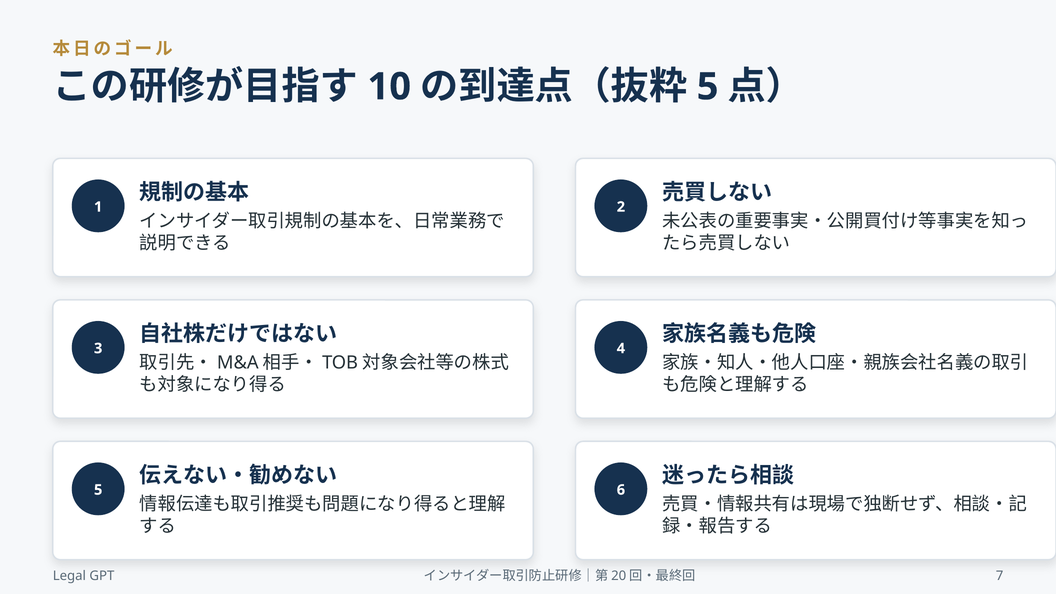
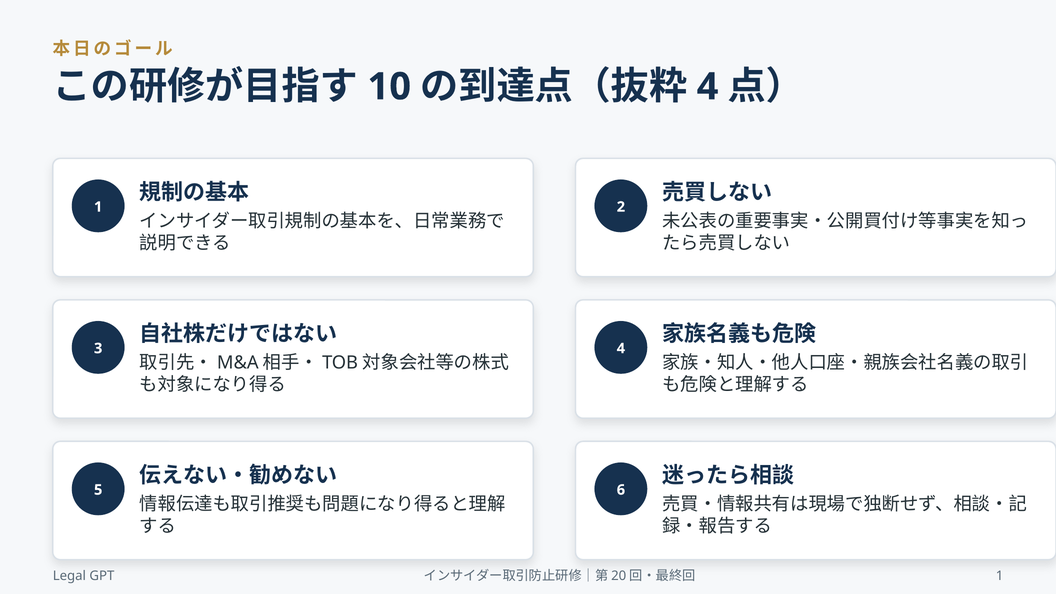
5 at (708, 87): 5 -> 4
7 at (1000, 576): 7 -> 1
